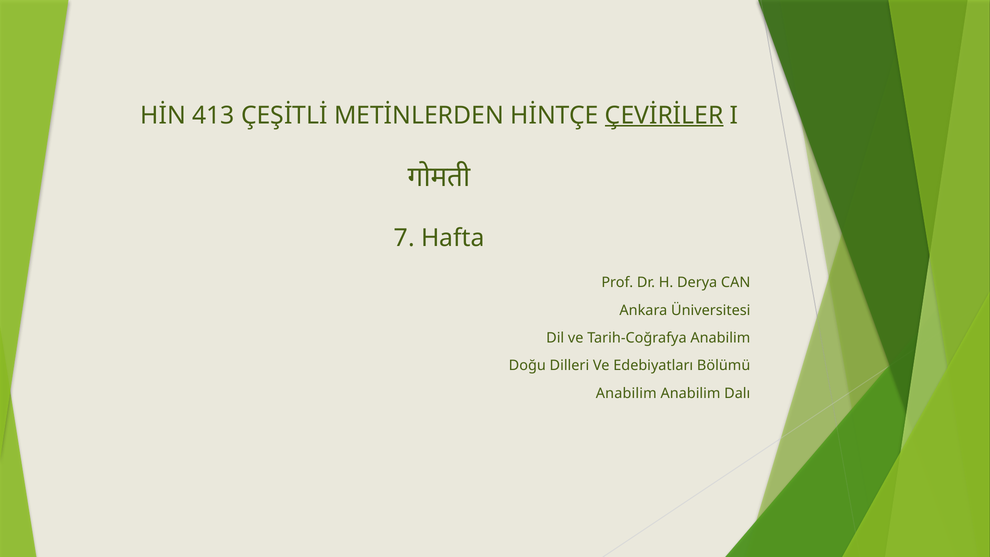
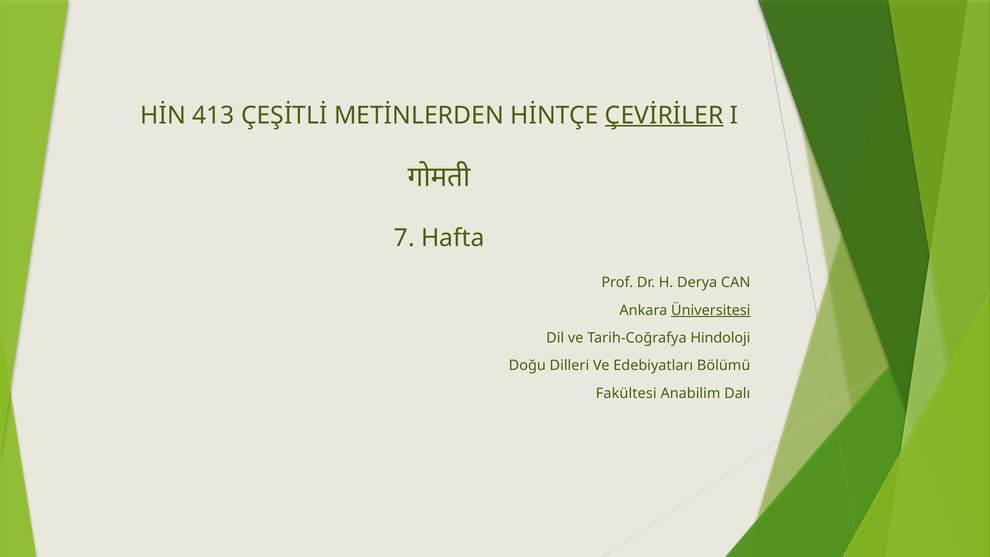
Üniversitesi underline: none -> present
Tarih-Coğrafya Anabilim: Anabilim -> Hindoloji
Anabilim at (626, 393): Anabilim -> Fakültesi
